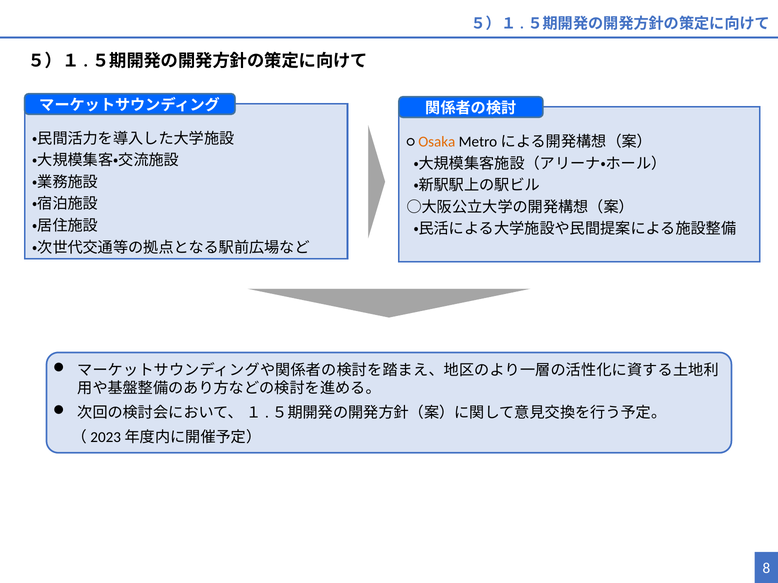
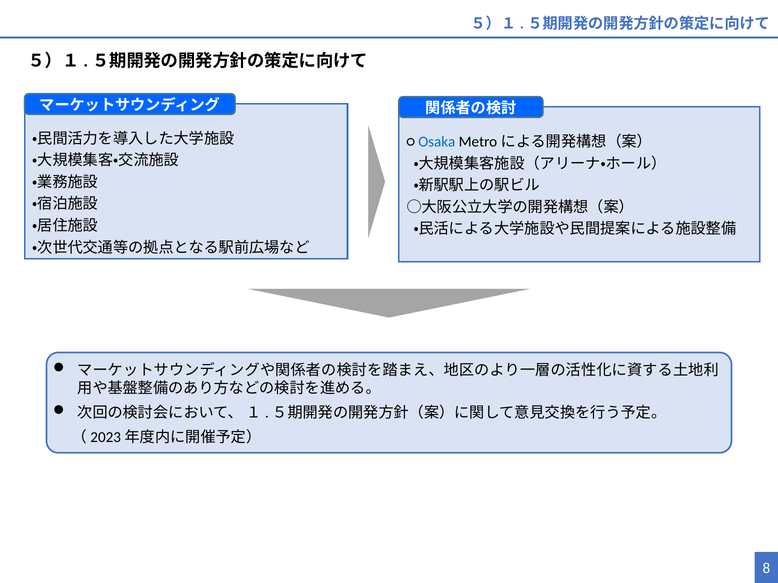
Osaka colour: orange -> blue
